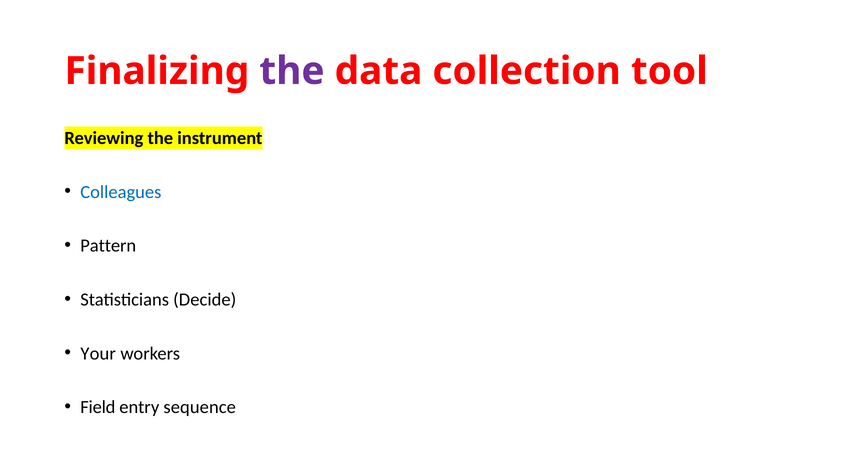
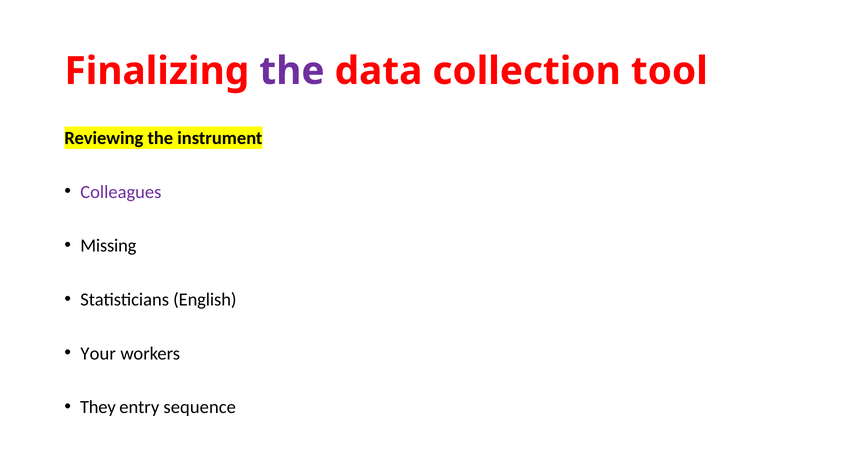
Colleagues colour: blue -> purple
Pattern: Pattern -> Missing
Decide: Decide -> English
Field: Field -> They
